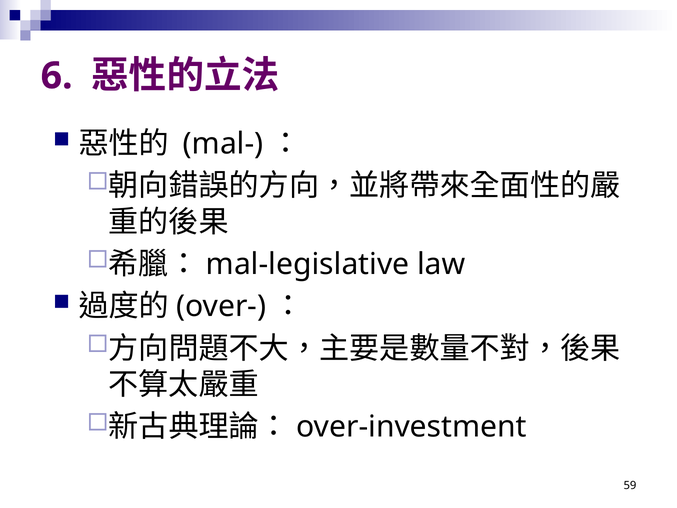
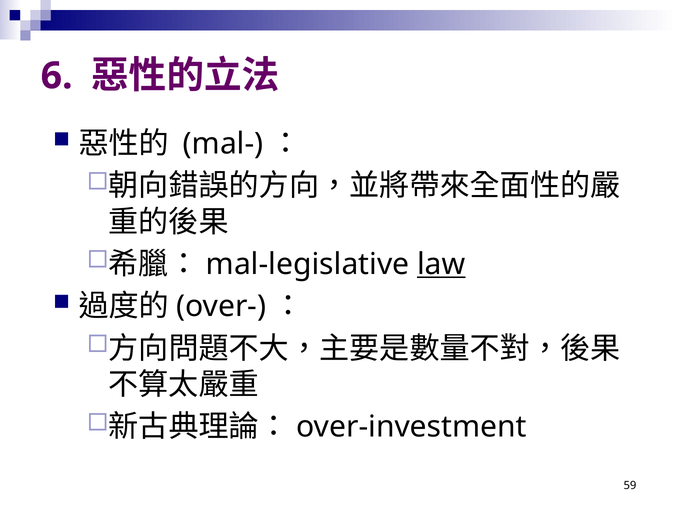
law underline: none -> present
